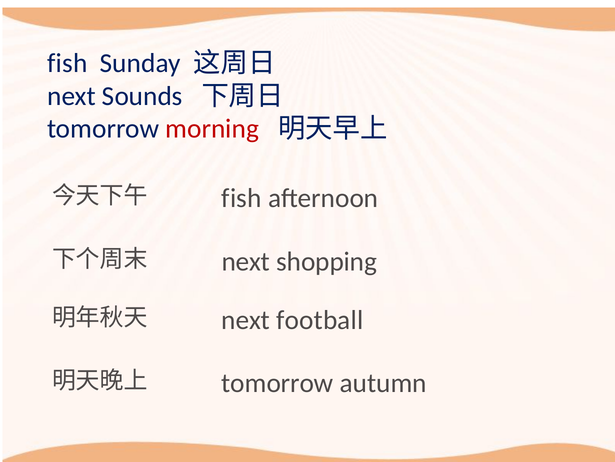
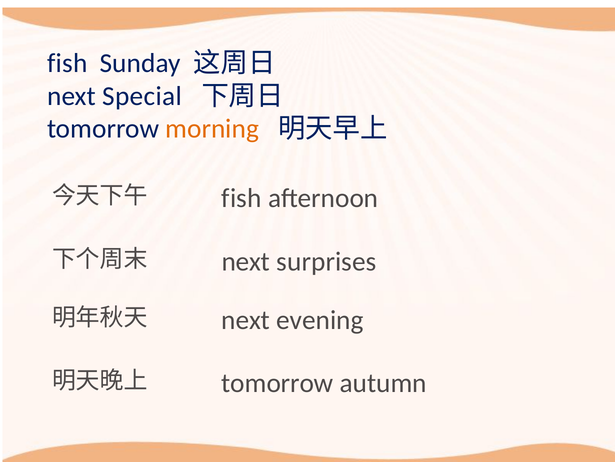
Sounds: Sounds -> Special
morning colour: red -> orange
shopping: shopping -> surprises
football: football -> evening
